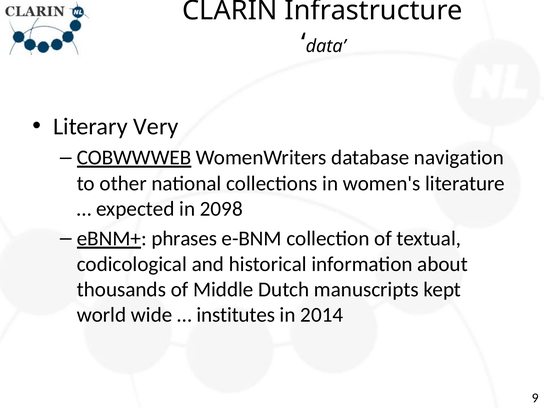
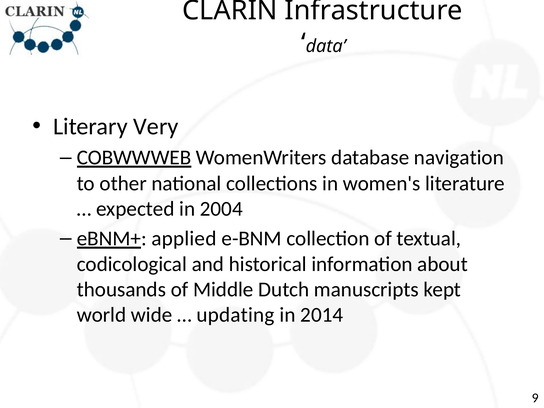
2098: 2098 -> 2004
phrases: phrases -> applied
institutes: institutes -> updating
